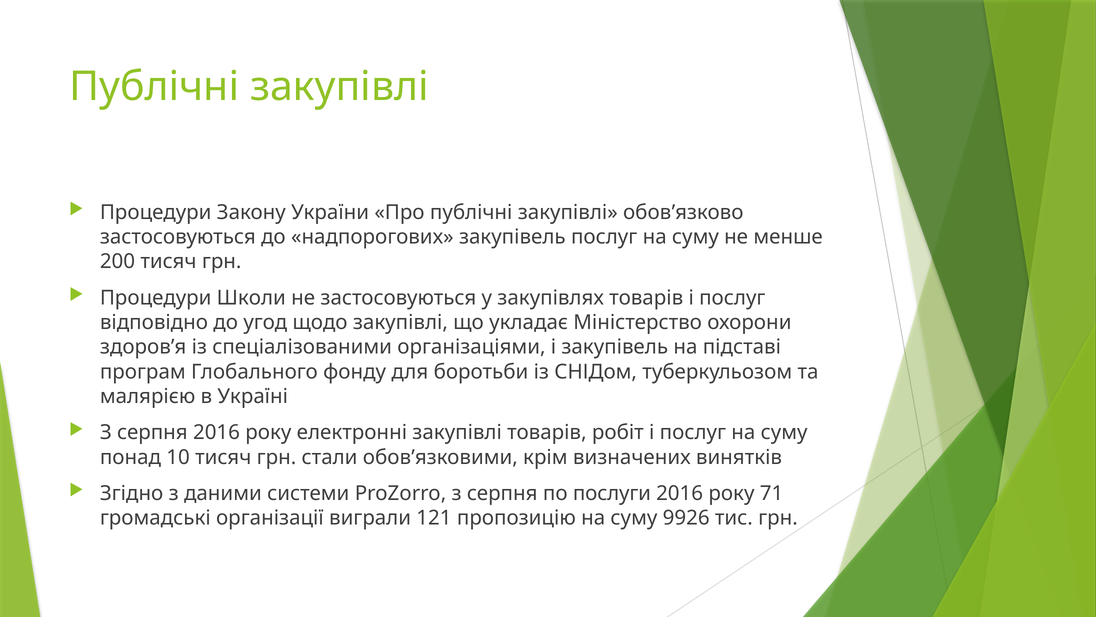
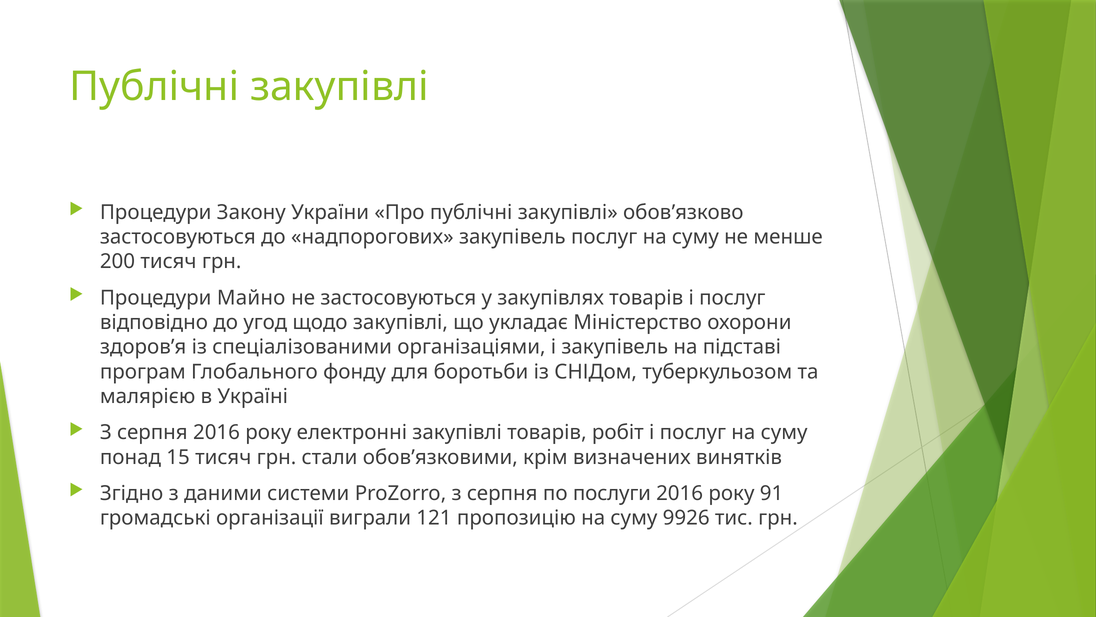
Школи: Школи -> Майно
10: 10 -> 15
71: 71 -> 91
